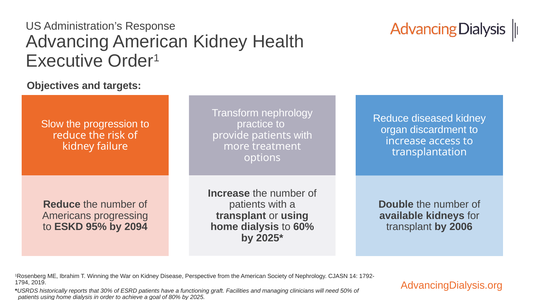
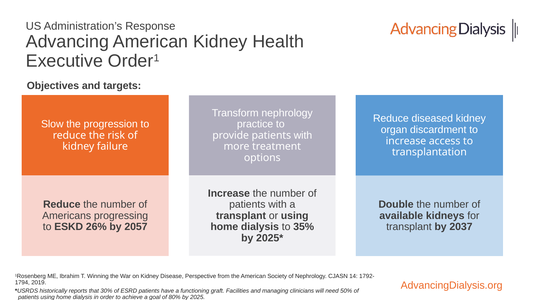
95%: 95% -> 26%
2094: 2094 -> 2057
60%: 60% -> 35%
2006: 2006 -> 2037
